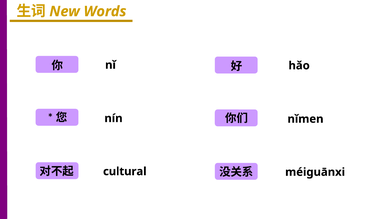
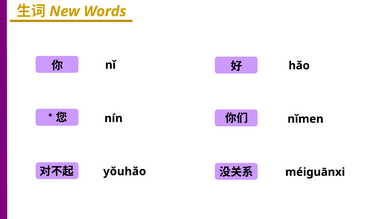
cultural: cultural -> yǒuhǎo
